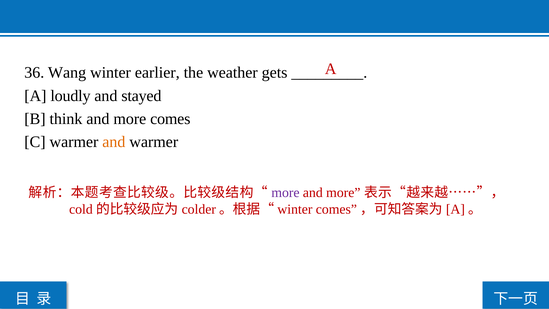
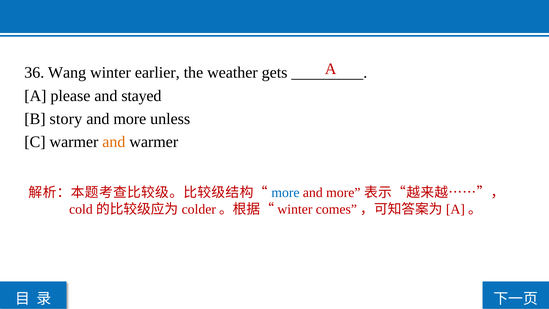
loudly: loudly -> please
think: think -> story
comes: comes -> unless
more at (285, 193) colour: purple -> blue
